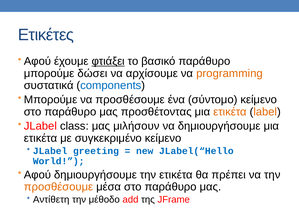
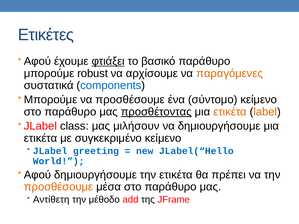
δώσει: δώσει -> robust
programming: programming -> παραγόμενες
προσθέτοντας underline: none -> present
